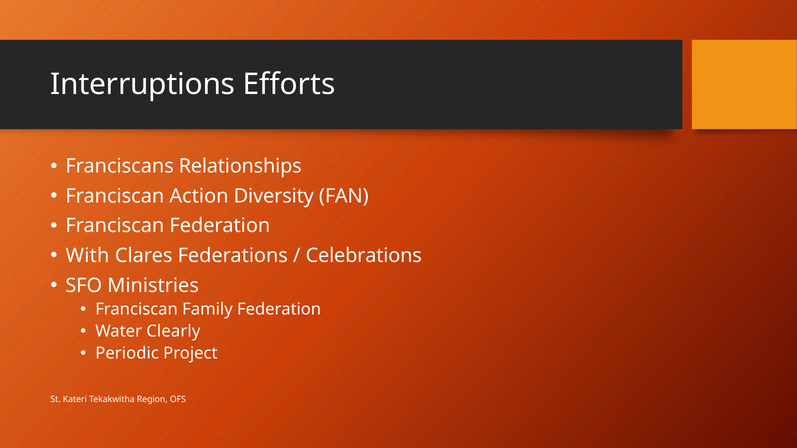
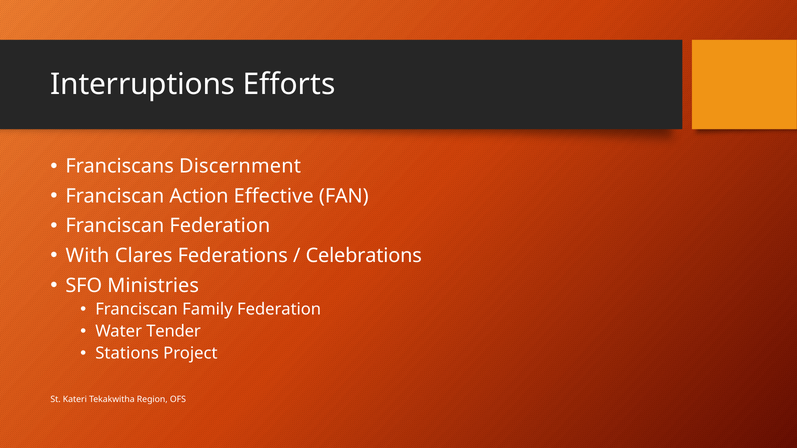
Relationships: Relationships -> Discernment
Diversity: Diversity -> Effective
Clearly: Clearly -> Tender
Periodic: Periodic -> Stations
